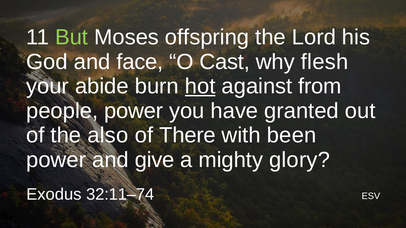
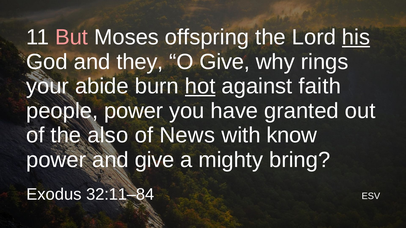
But colour: light green -> pink
his underline: none -> present
face: face -> they
O Cast: Cast -> Give
flesh: flesh -> rings
from: from -> faith
There: There -> News
been: been -> know
glory: glory -> bring
32:11–74: 32:11–74 -> 32:11–84
